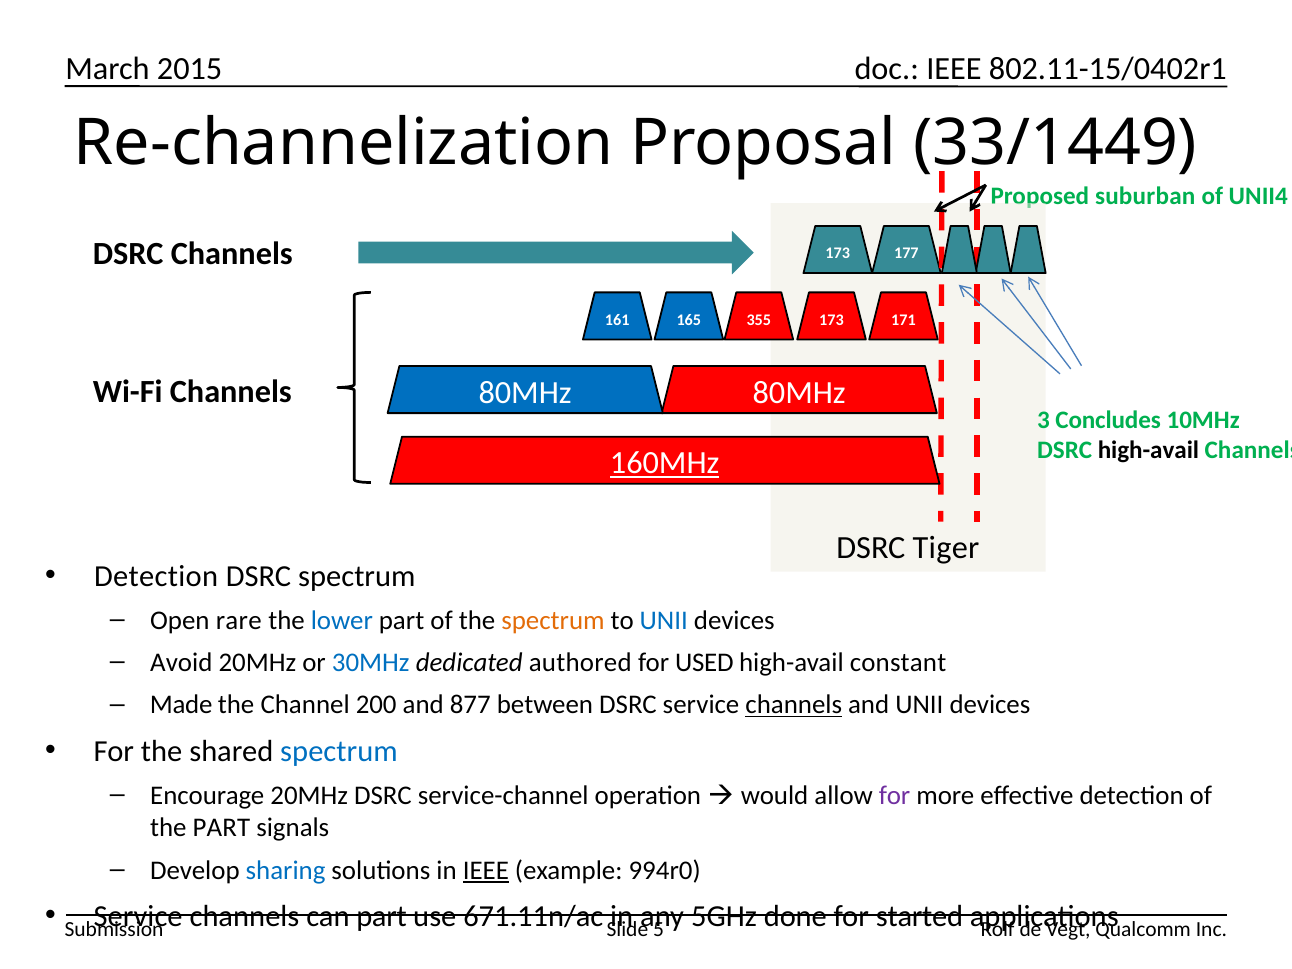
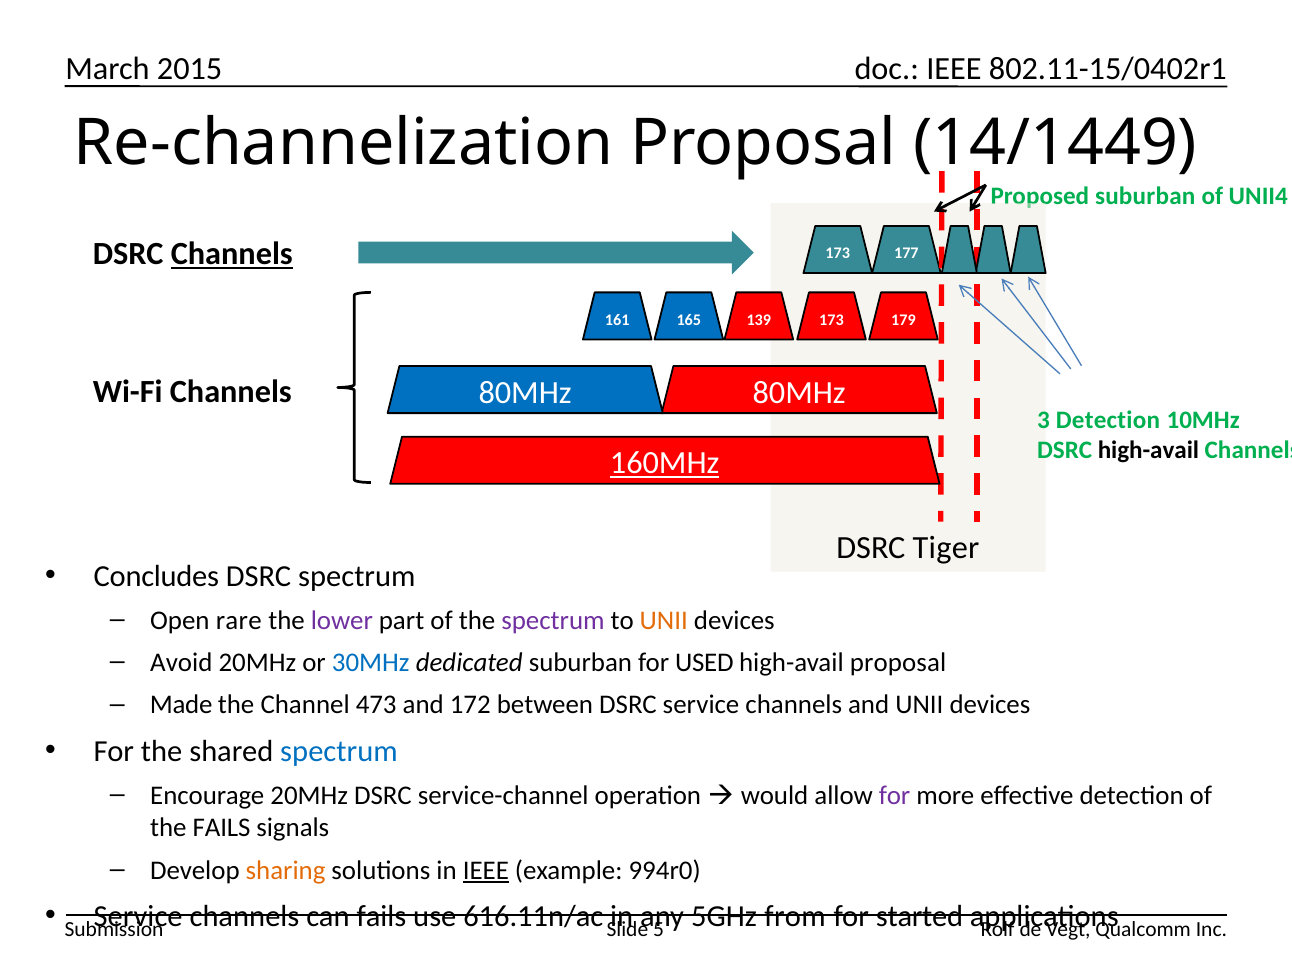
33/1449: 33/1449 -> 14/1449
Channels at (232, 254) underline: none -> present
355: 355 -> 139
171: 171 -> 179
3 Concludes: Concludes -> Detection
Detection at (156, 576): Detection -> Concludes
lower colour: blue -> purple
spectrum at (553, 620) colour: orange -> purple
UNII at (664, 620) colour: blue -> orange
dedicated authored: authored -> suburban
high-avail constant: constant -> proposal
200: 200 -> 473
877: 877 -> 172
channels at (794, 705) underline: present -> none
the PART: PART -> FAILS
sharing colour: blue -> orange
can part: part -> fails
671.11n/ac: 671.11n/ac -> 616.11n/ac
done: done -> from
